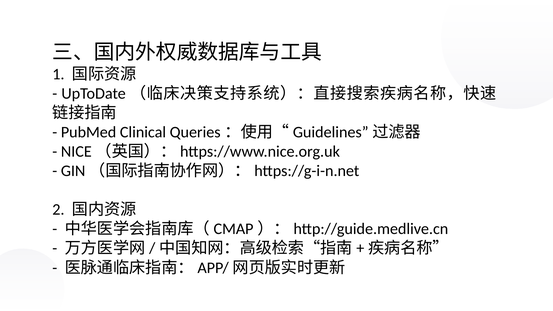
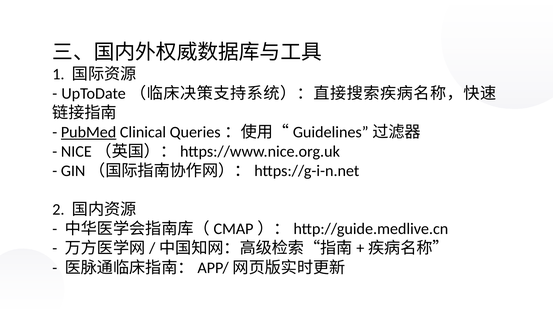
PubMed underline: none -> present
